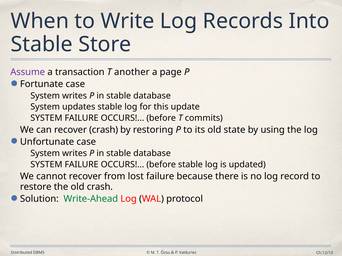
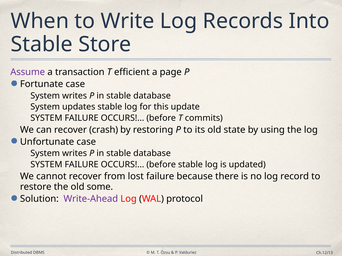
another: another -> efficient
old crash: crash -> some
Write-Ahead colour: green -> purple
